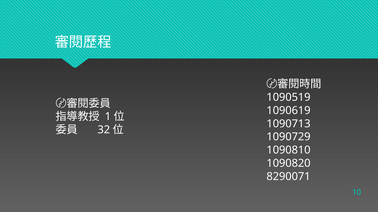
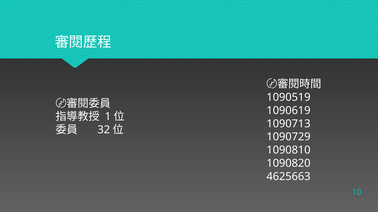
8290071: 8290071 -> 4625663
